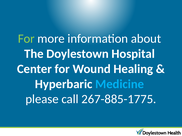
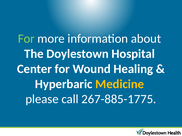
Medicine colour: light blue -> yellow
